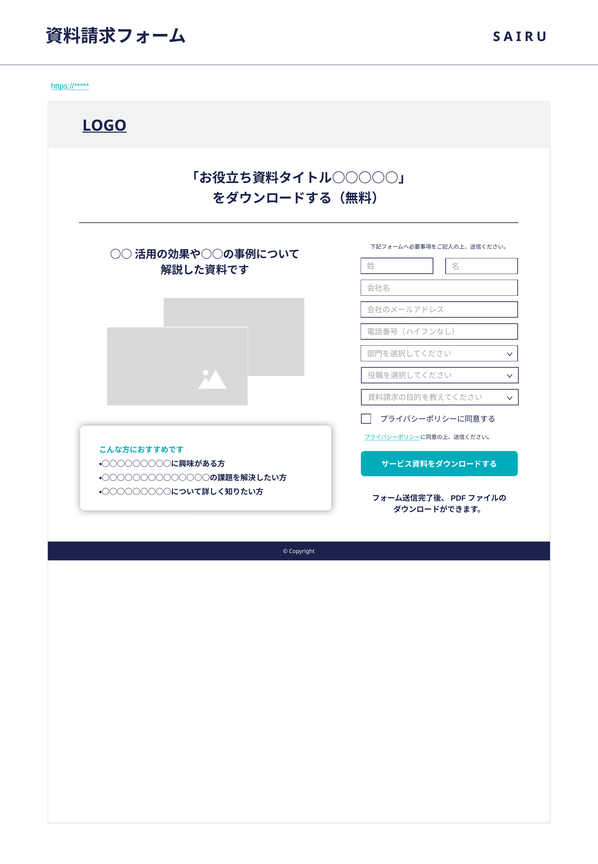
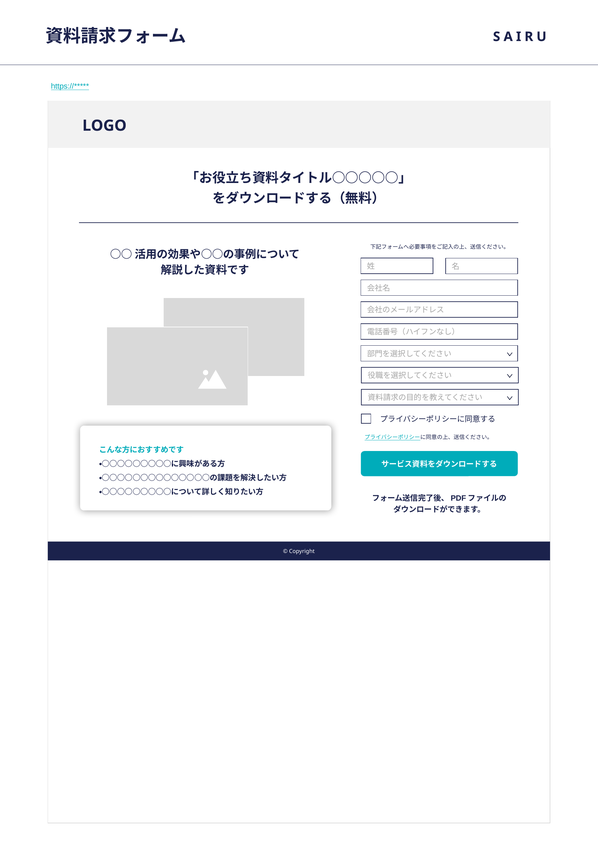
LOGO underline: present -> none
